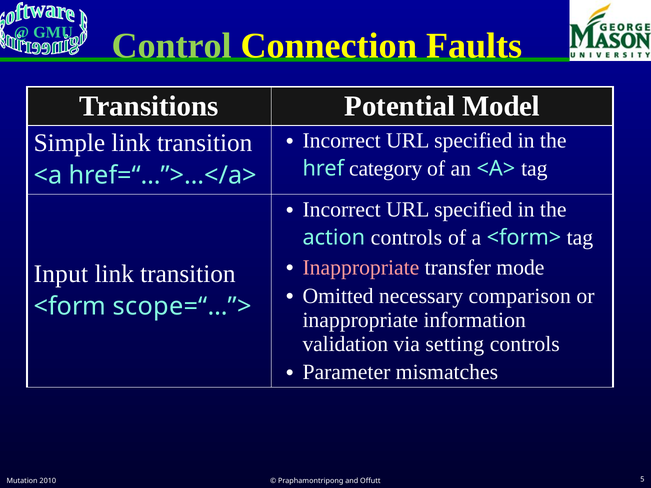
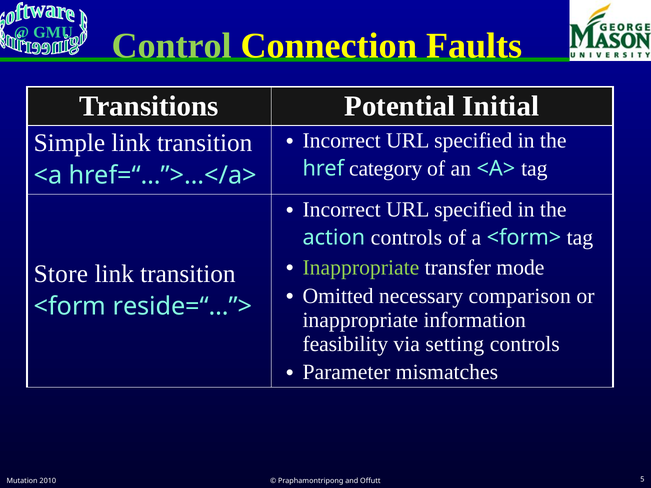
Model: Model -> Initial
Inappropriate at (361, 268) colour: pink -> light green
Input: Input -> Store
scope=“…”>: scope=“…”> -> reside=“…”>
validation: validation -> feasibility
